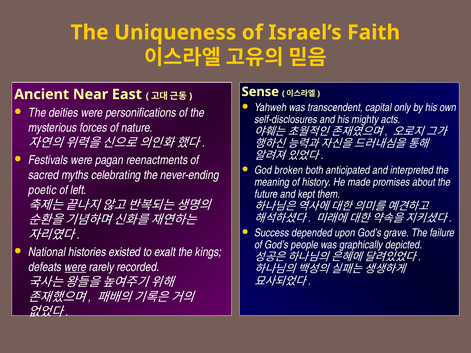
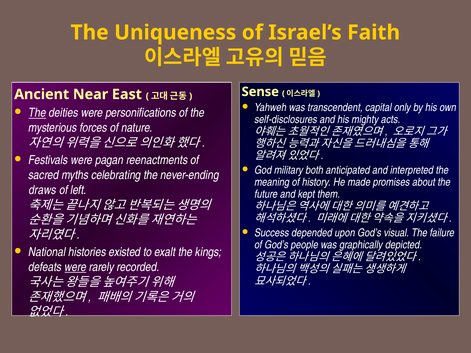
The at (37, 113) underline: none -> present
broken: broken -> military
poetic: poetic -> draws
grave: grave -> visual
